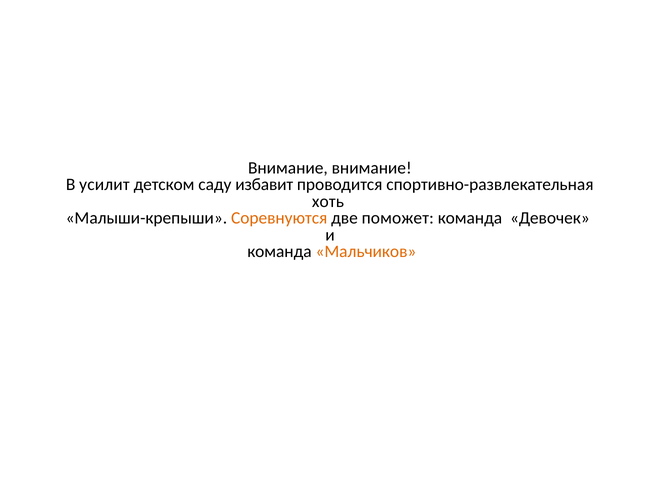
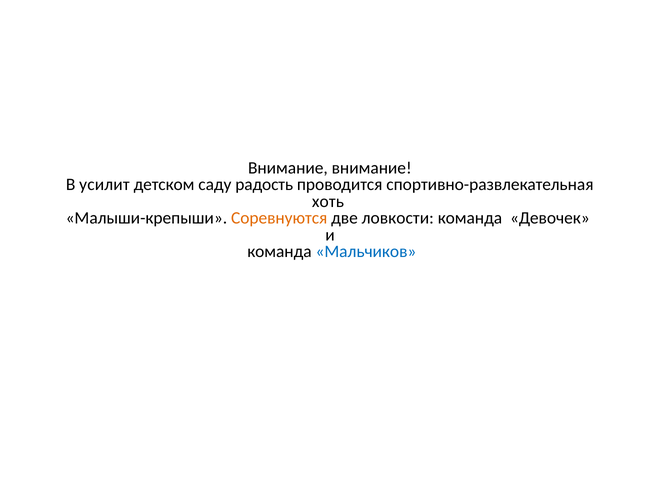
избавит: избавит -> радость
поможет: поможет -> ловкости
Мальчиков colour: orange -> blue
